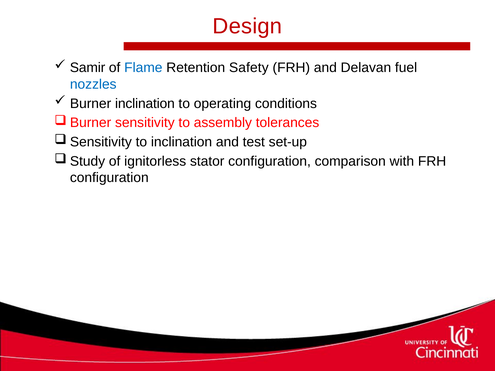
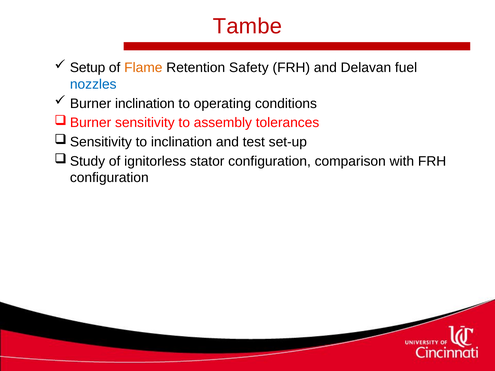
Design: Design -> Tambe
Samir: Samir -> Setup
Flame colour: blue -> orange
